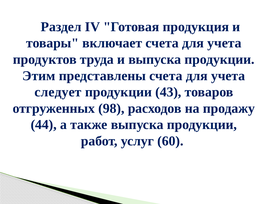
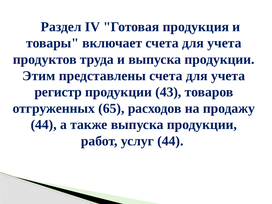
следует: следует -> регистр
98: 98 -> 65
услуг 60: 60 -> 44
